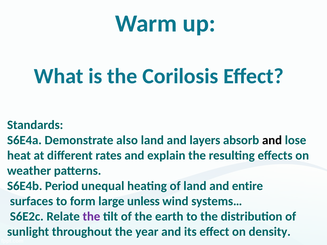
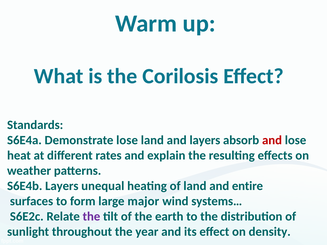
Demonstrate also: also -> lose
and at (272, 140) colour: black -> red
S6E4b Period: Period -> Layers
unless: unless -> major
